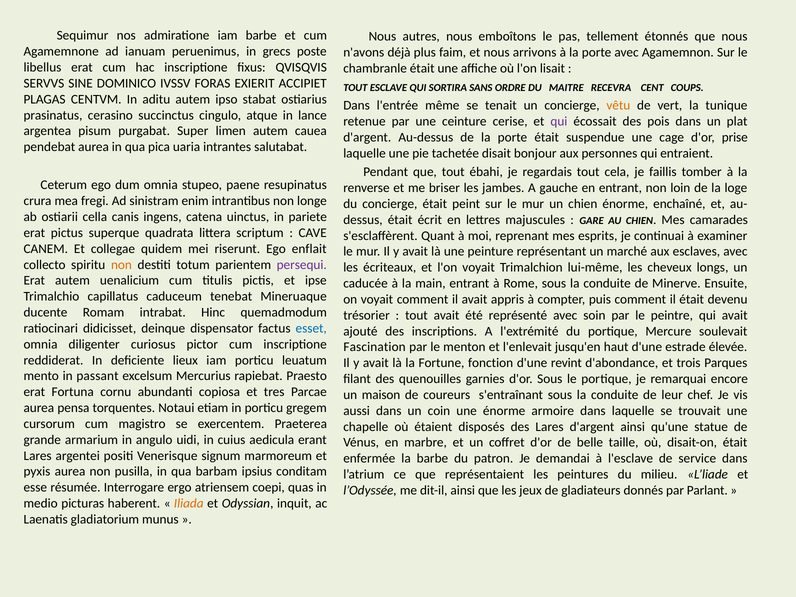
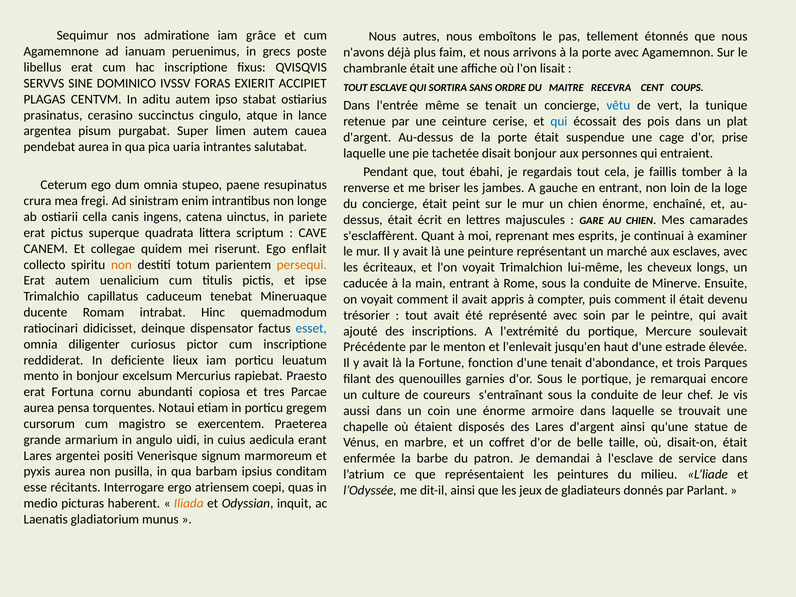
iam barbe: barbe -> grâce
vêtu colour: orange -> blue
qui at (559, 122) colour: purple -> blue
persequi colour: purple -> orange
Fascination: Fascination -> Précédente
d'une revint: revint -> tenait
in passant: passant -> bonjour
maison: maison -> culture
résumée: résumée -> récitants
